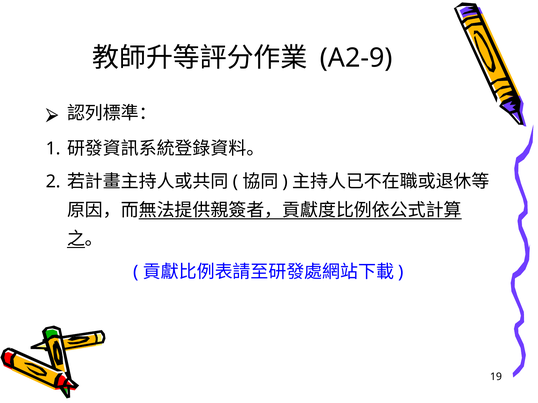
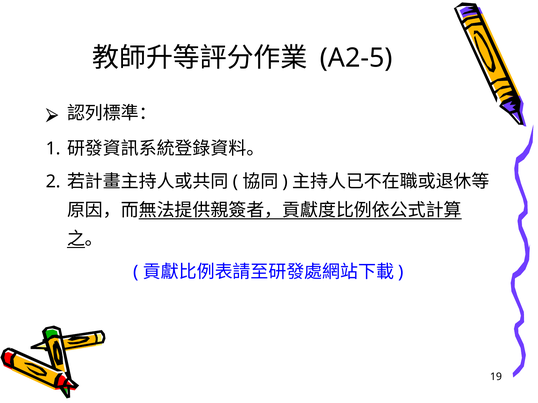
A2-9: A2-9 -> A2-5
